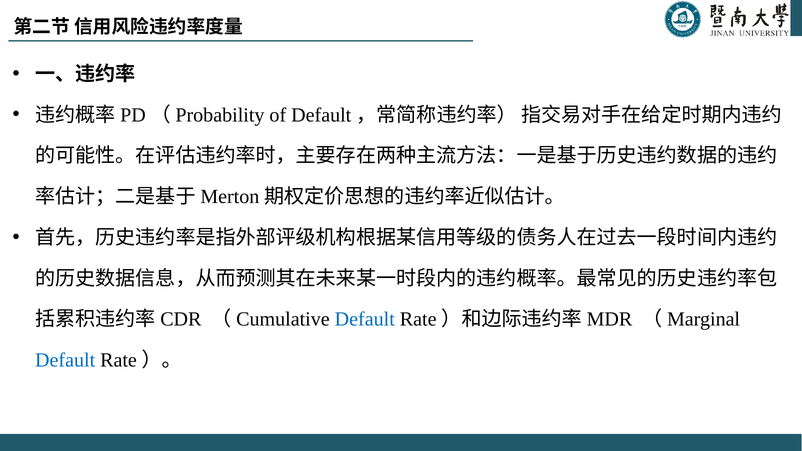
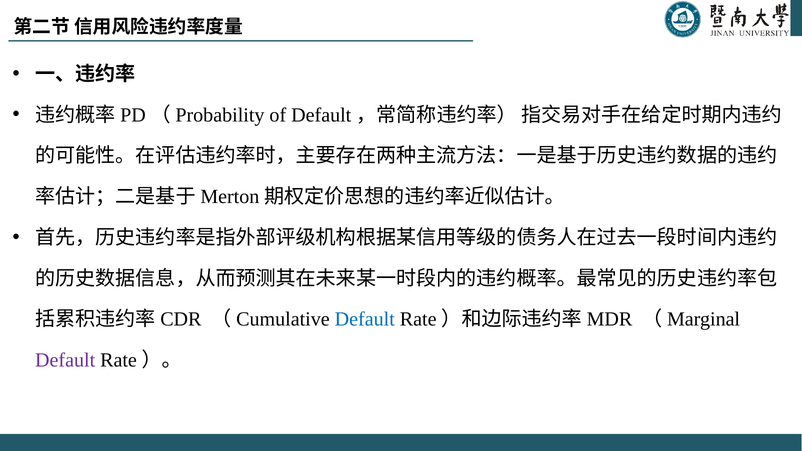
Default at (65, 360) colour: blue -> purple
